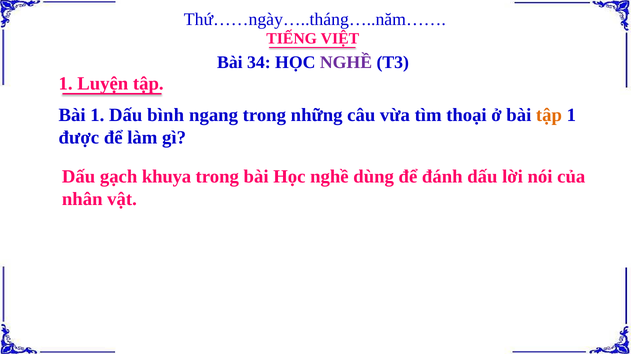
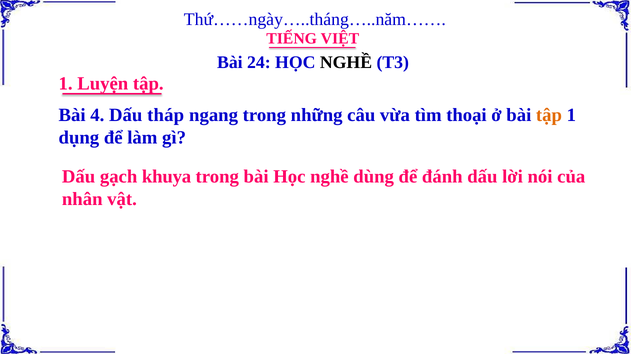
34: 34 -> 24
NGHỀ at (346, 62) colour: purple -> black
Bài 1: 1 -> 4
bình: bình -> tháp
được: được -> dụng
